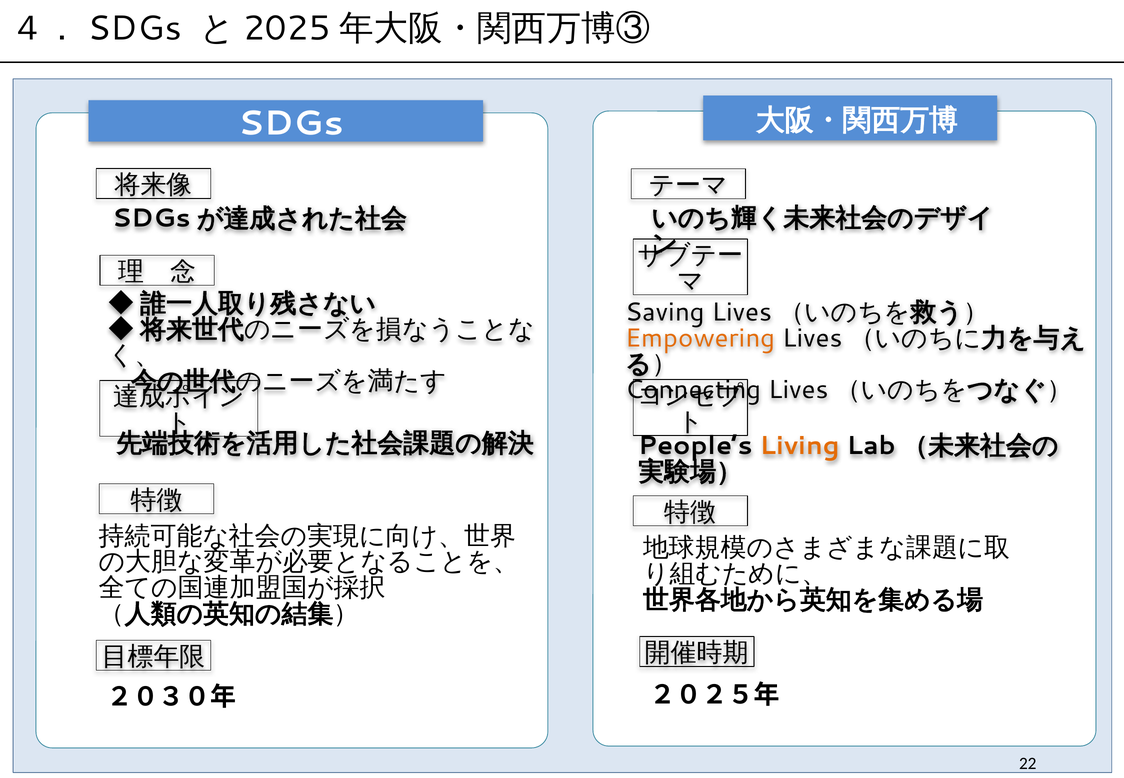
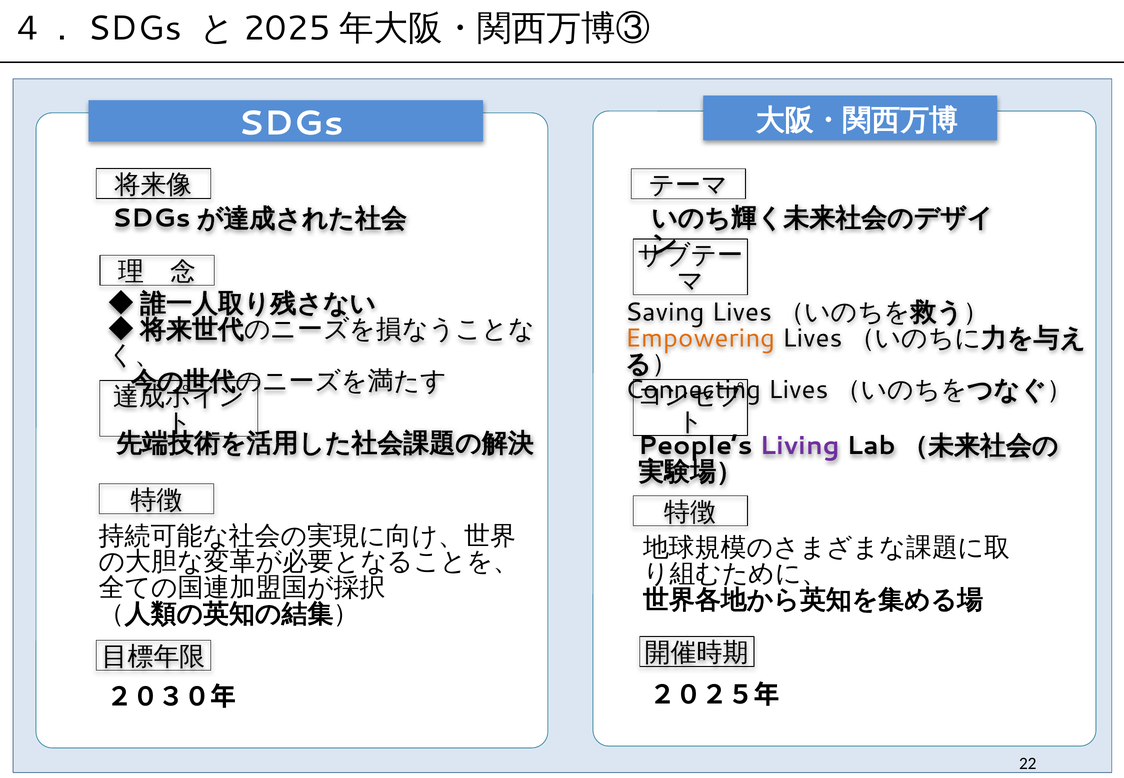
Living colour: orange -> purple
